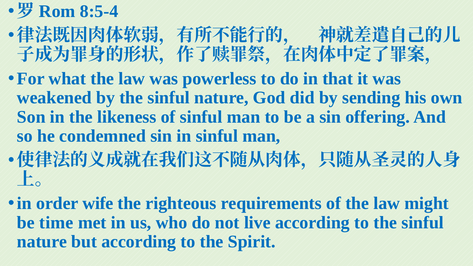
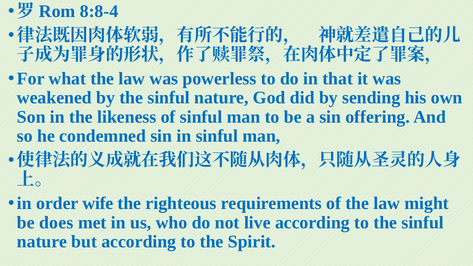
8:5-4: 8:5-4 -> 8:8-4
time: time -> does
